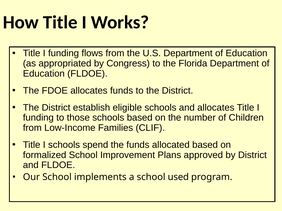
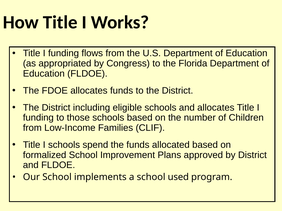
establish: establish -> including
